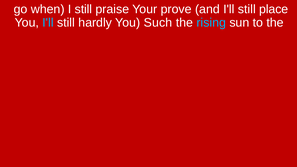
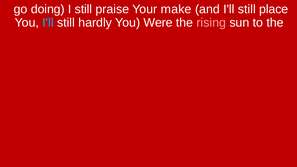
when: when -> doing
prove: prove -> make
Such: Such -> Were
rising colour: light blue -> pink
